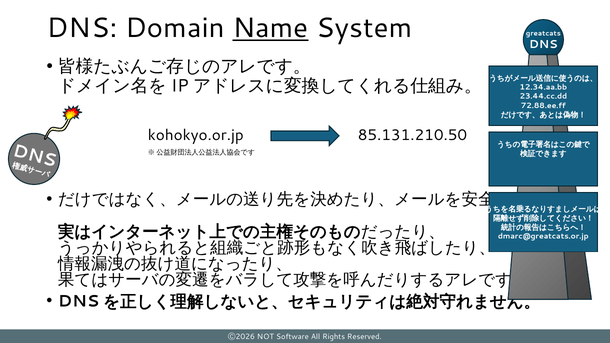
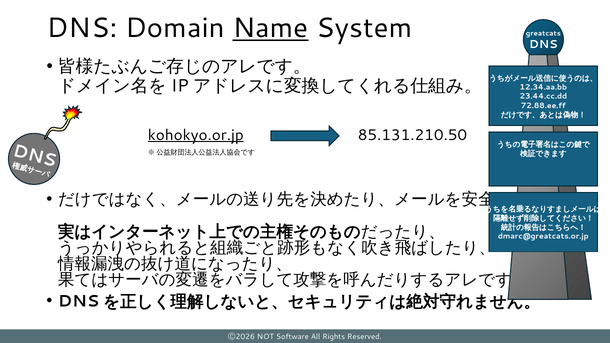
kohokyo.or.jp underline: none -> present
